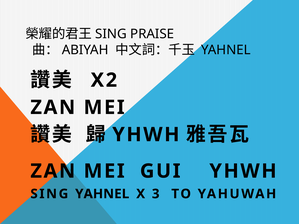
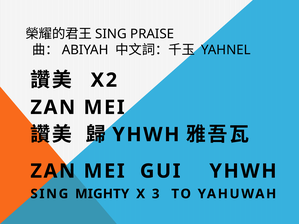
SING YAHNEL: YAHNEL -> MIGHTY
